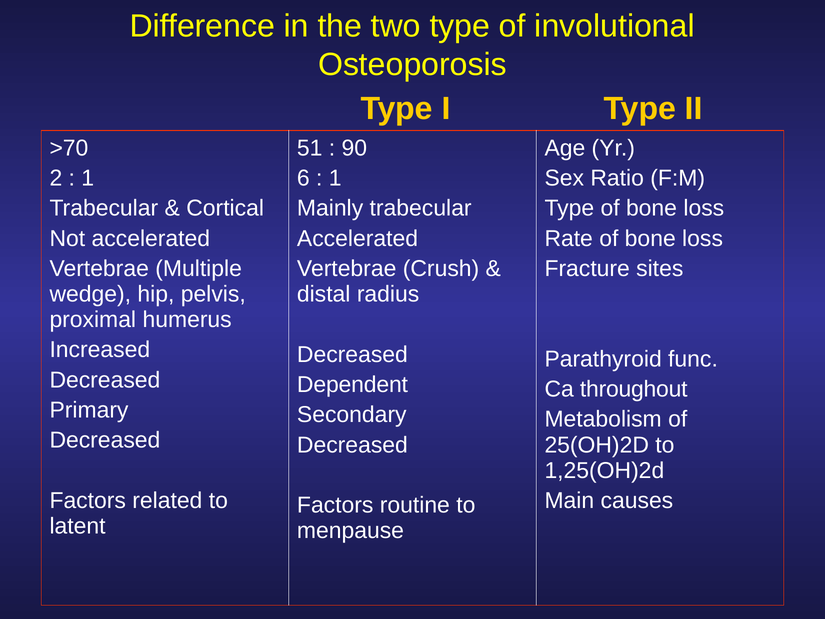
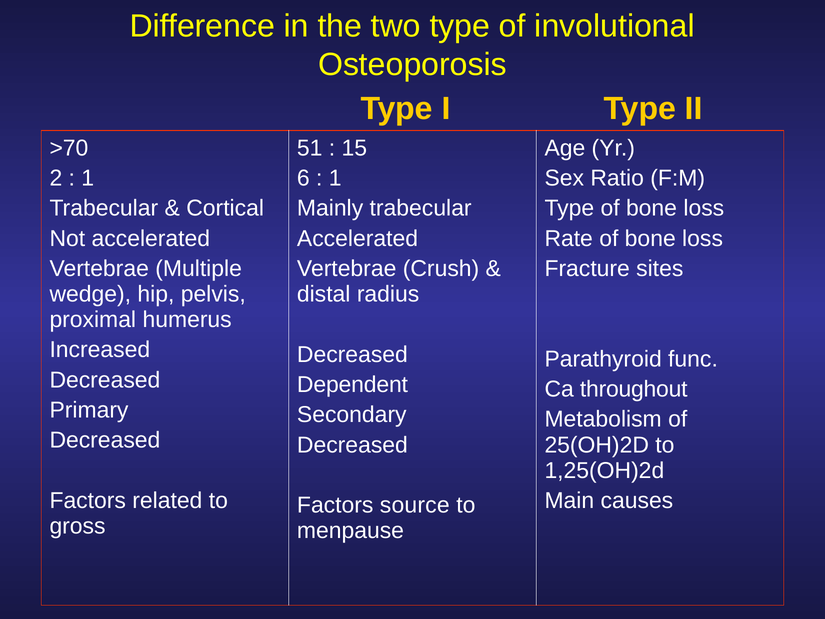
90: 90 -> 15
routine: routine -> source
latent: latent -> gross
